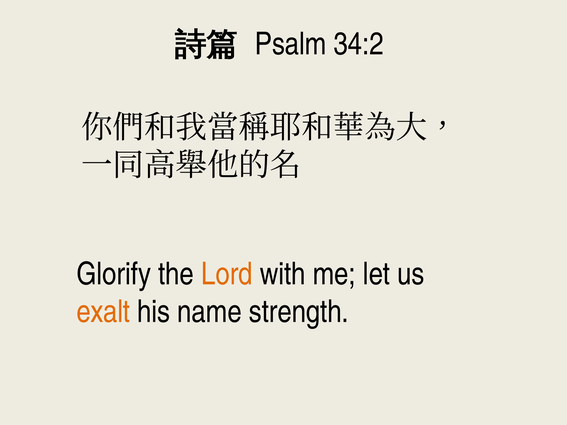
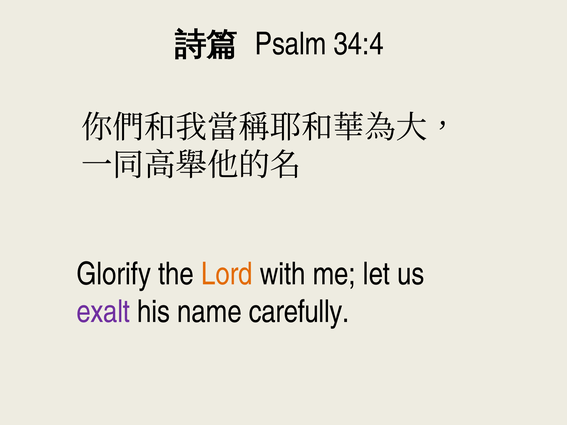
34:2: 34:2 -> 34:4
exalt colour: orange -> purple
strength: strength -> carefully
